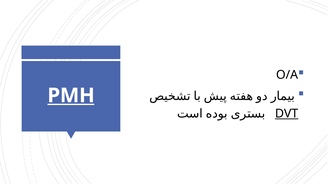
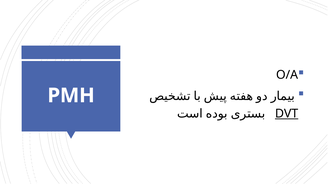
PMH underline: present -> none
